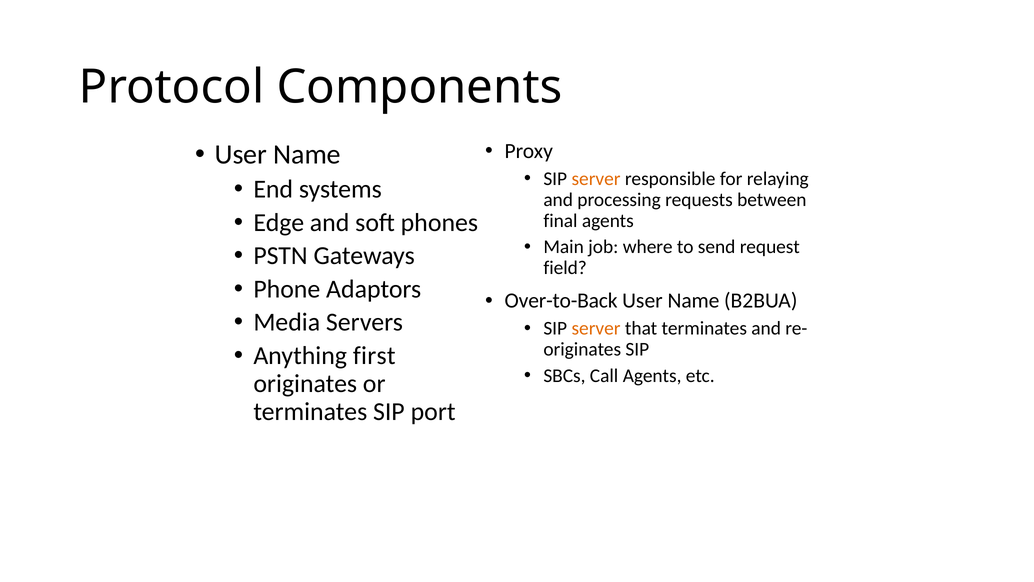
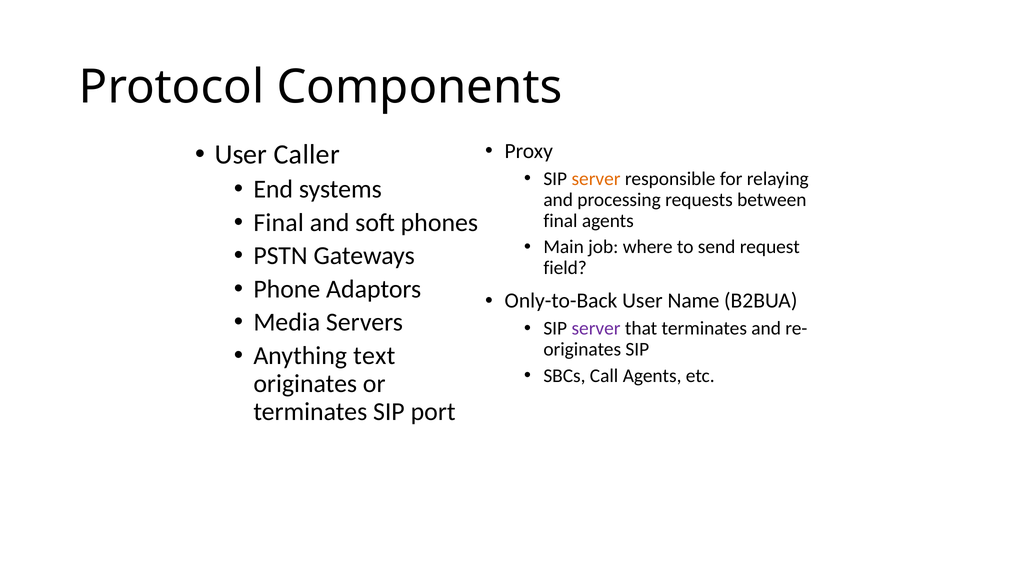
Name at (307, 155): Name -> Caller
Edge at (279, 222): Edge -> Final
Over-to-Back: Over-to-Back -> Only-to-Back
server at (596, 328) colour: orange -> purple
first: first -> text
